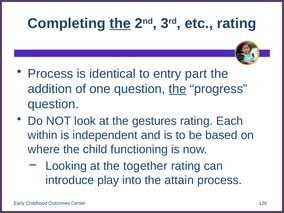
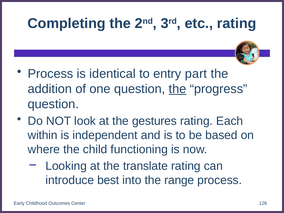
the at (120, 23) underline: present -> none
together: together -> translate
play: play -> best
attain: attain -> range
